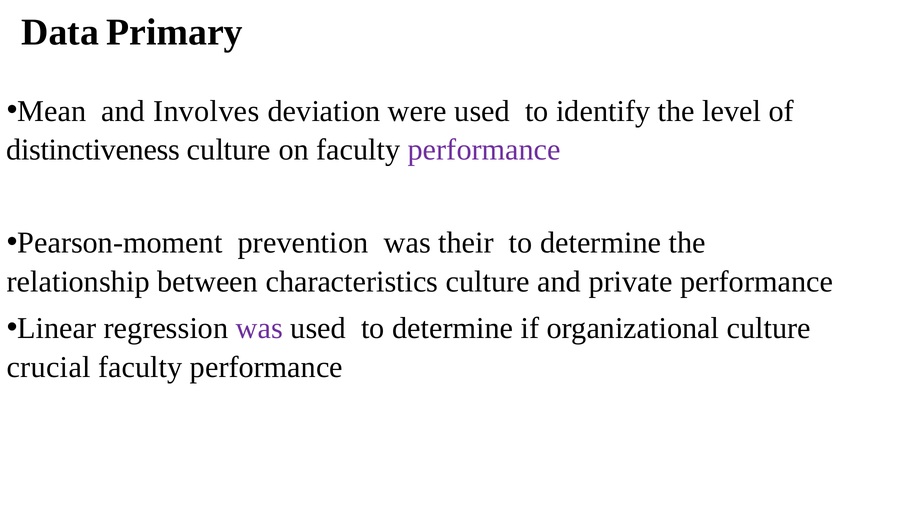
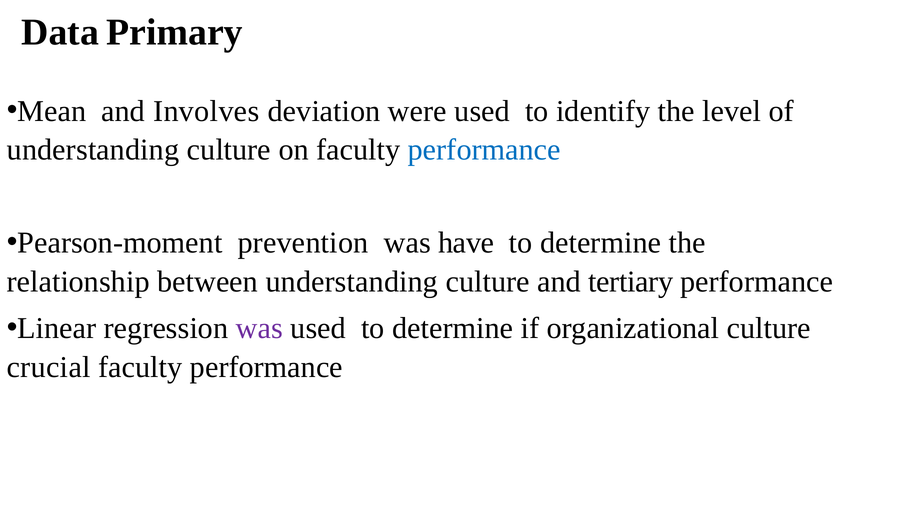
distinctiveness at (93, 150): distinctiveness -> understanding
performance at (484, 150) colour: purple -> blue
their: their -> have
between characteristics: characteristics -> understanding
private: private -> tertiary
